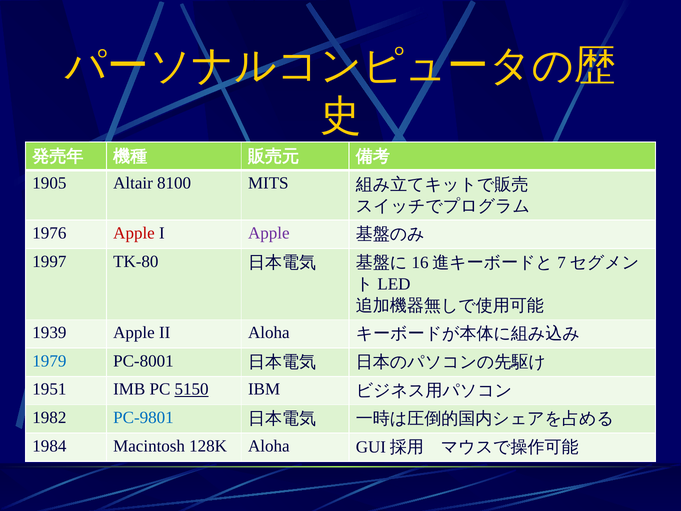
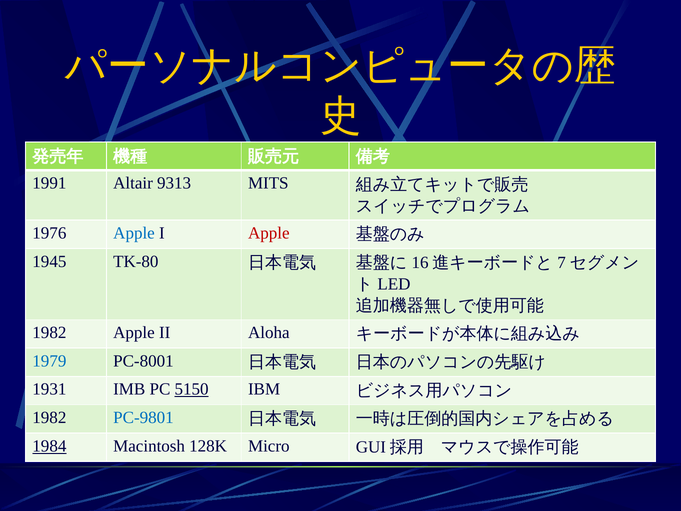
1905: 1905 -> 1991
8100: 8100 -> 9313
Apple at (134, 233) colour: red -> blue
Apple at (269, 233) colour: purple -> red
1997: 1997 -> 1945
1939 at (49, 333): 1939 -> 1982
1951: 1951 -> 1931
1984 underline: none -> present
128K Aloha: Aloha -> Micro
